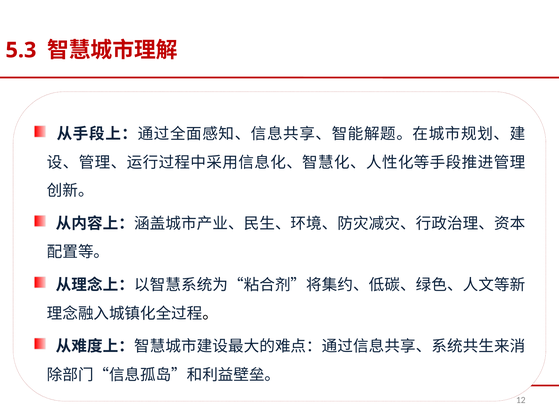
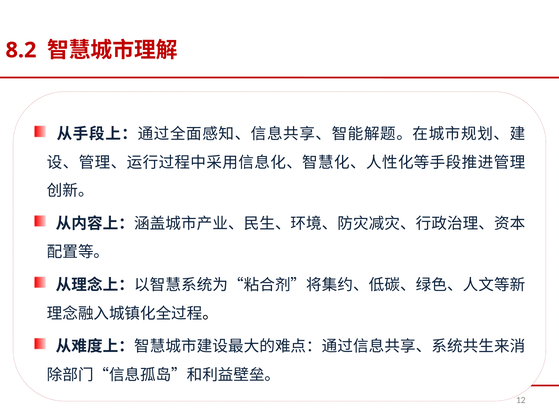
5.3: 5.3 -> 8.2
